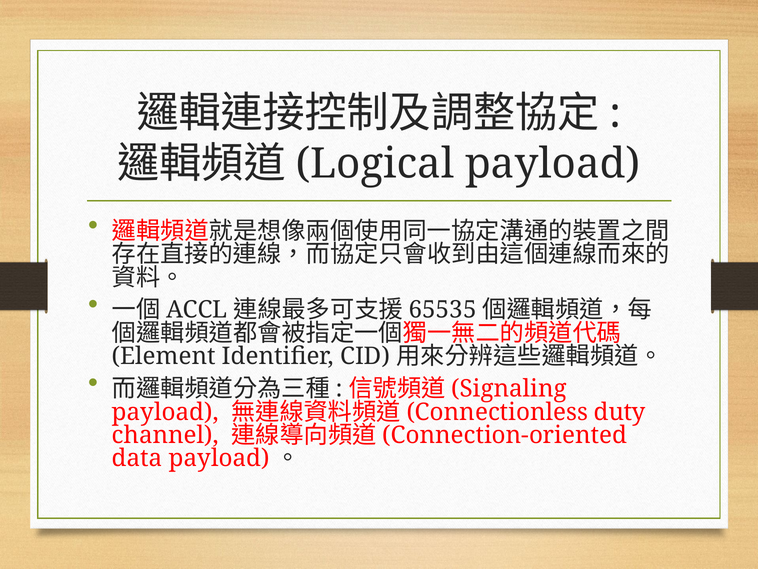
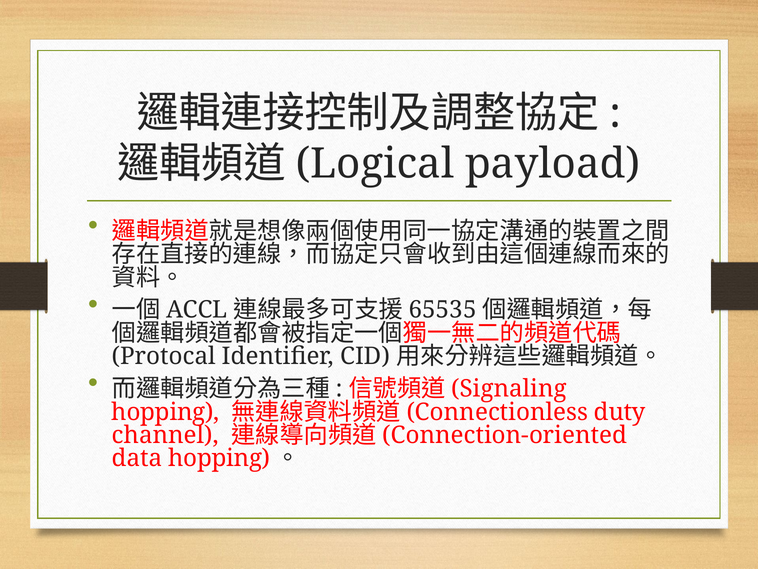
Element: Element -> Protocal
payload at (165, 412): payload -> hopping
data payload: payload -> hopping
